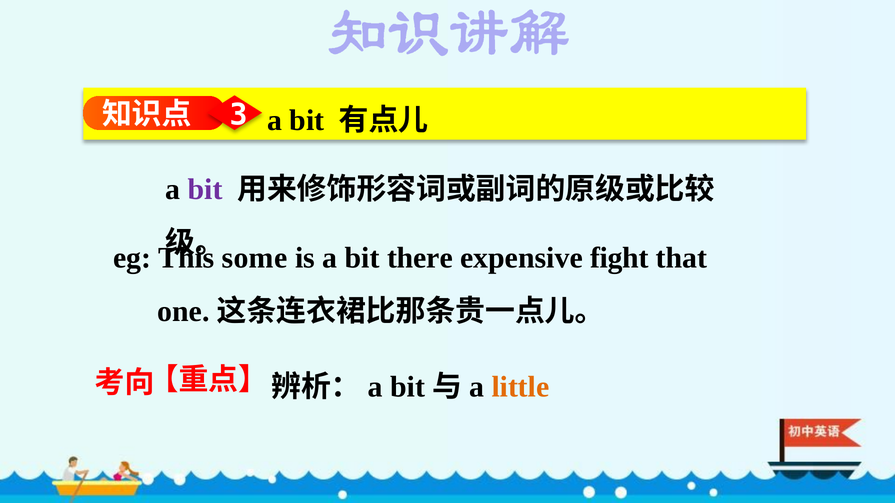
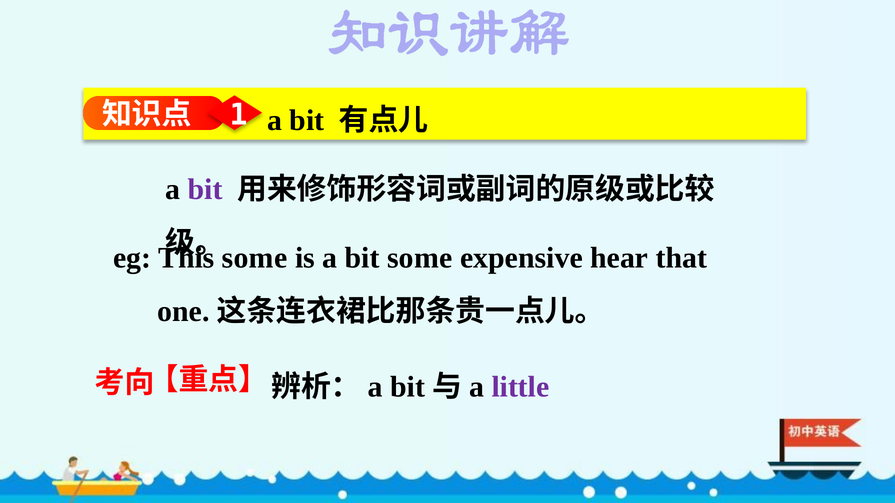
3: 3 -> 1
bit there: there -> some
fight: fight -> hear
little colour: orange -> purple
